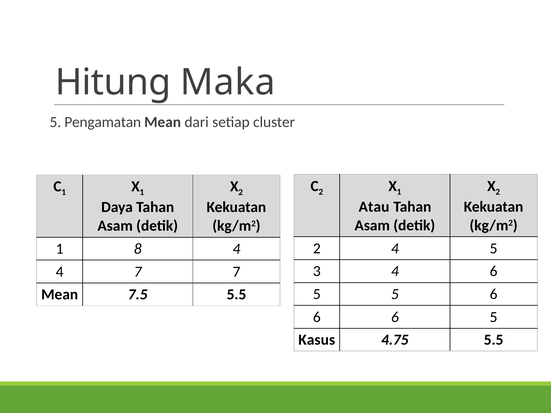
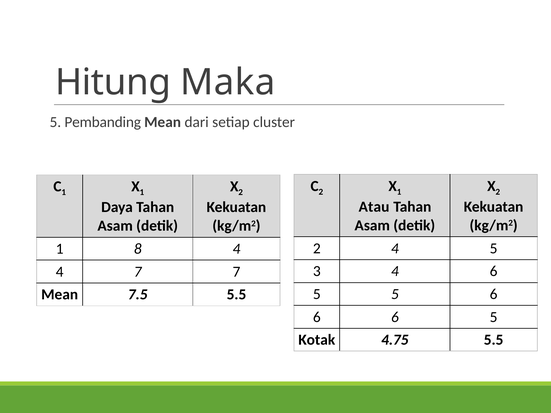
Pengamatan: Pengamatan -> Pembanding
Kasus: Kasus -> Kotak
